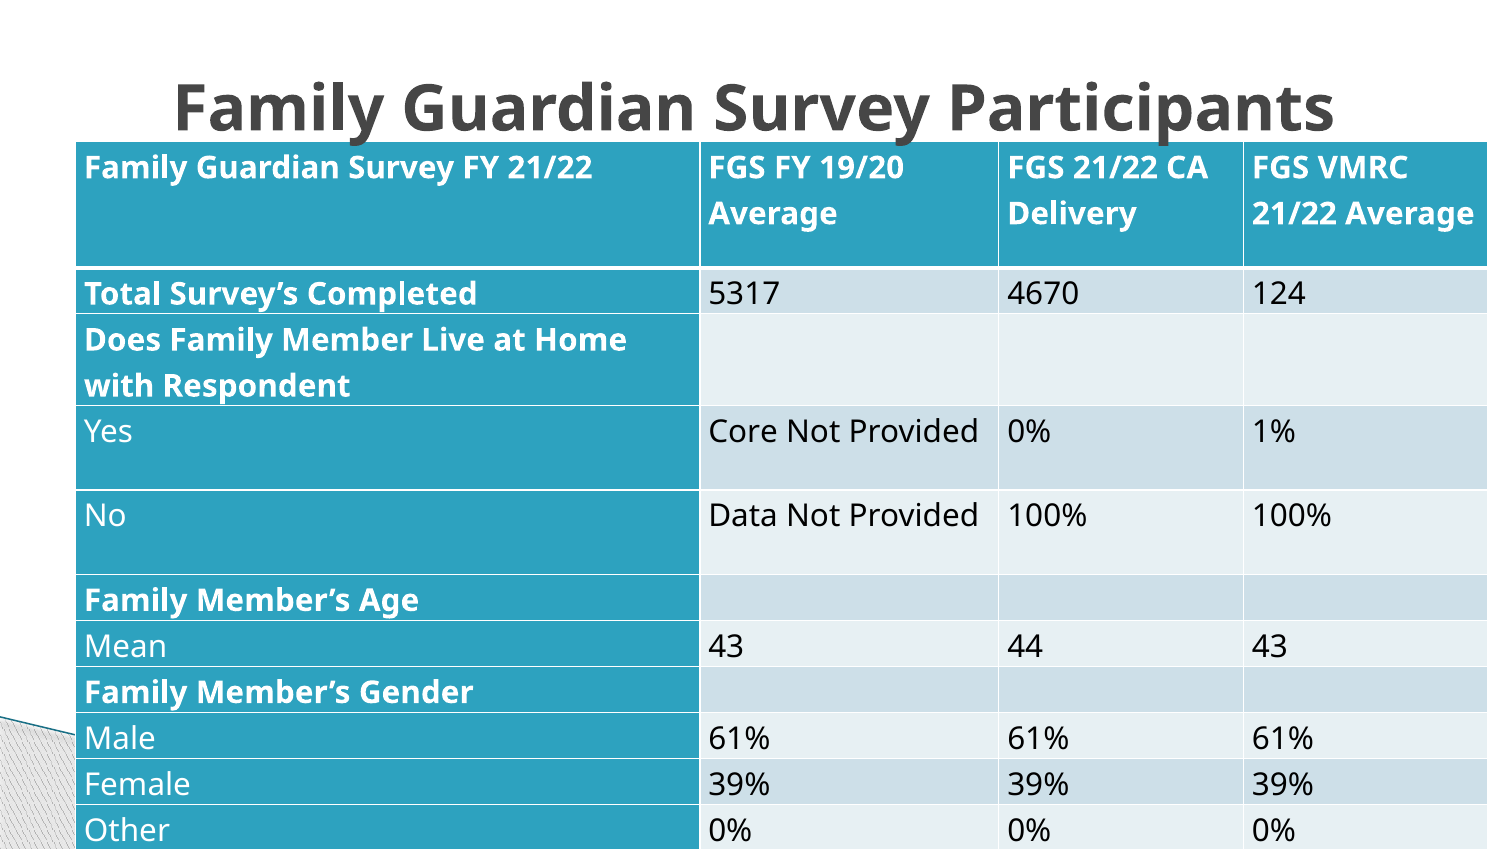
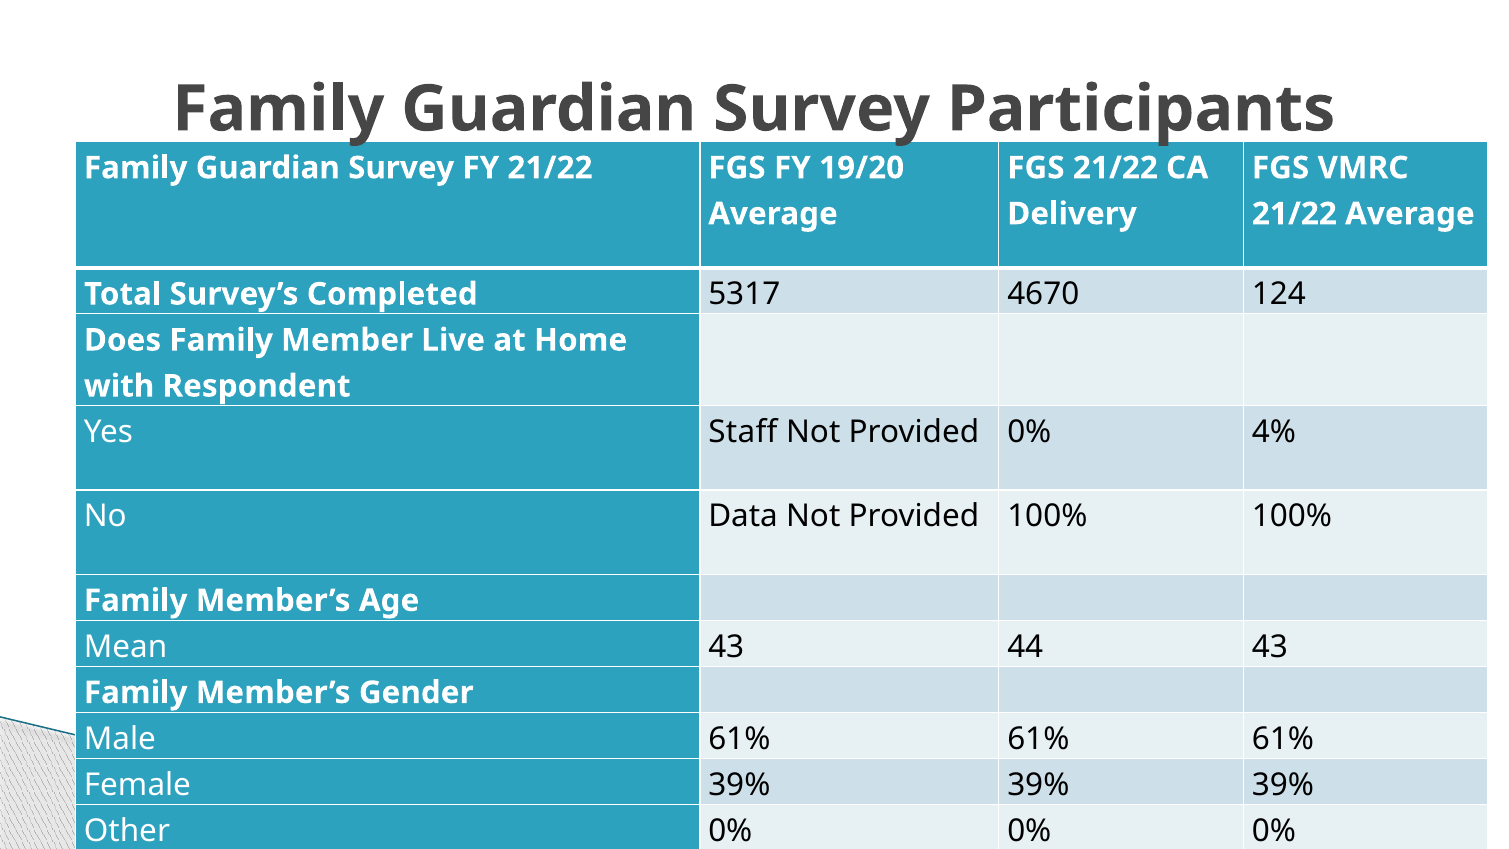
Core: Core -> Staff
1%: 1% -> 4%
